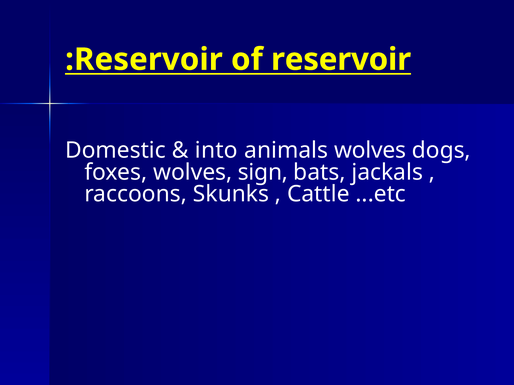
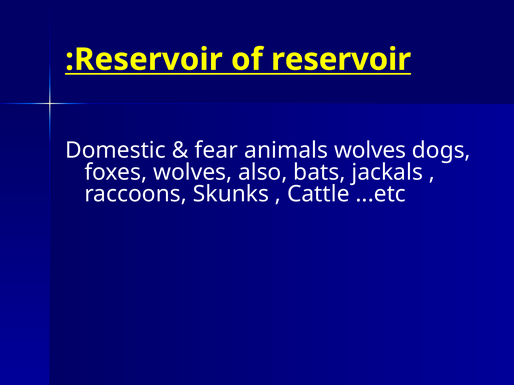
into: into -> fear
sign: sign -> also
